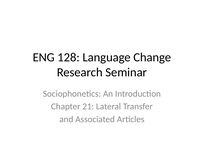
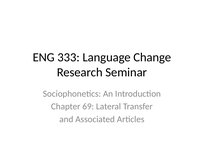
128: 128 -> 333
21: 21 -> 69
